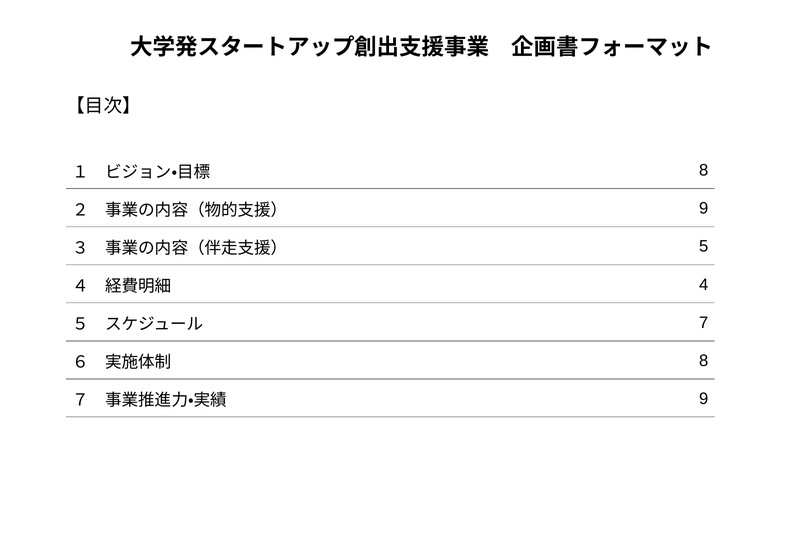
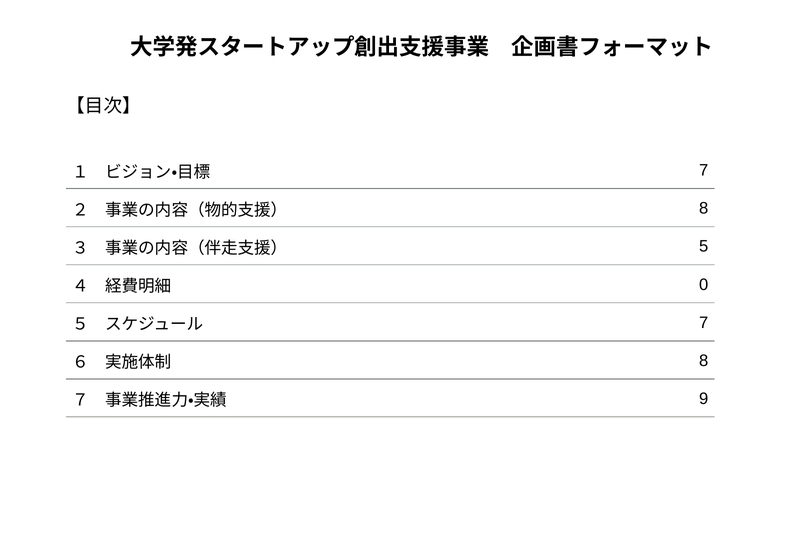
8 at (704, 170): 8 -> 7
9 at (704, 209): 9 -> 8
4: 4 -> 0
